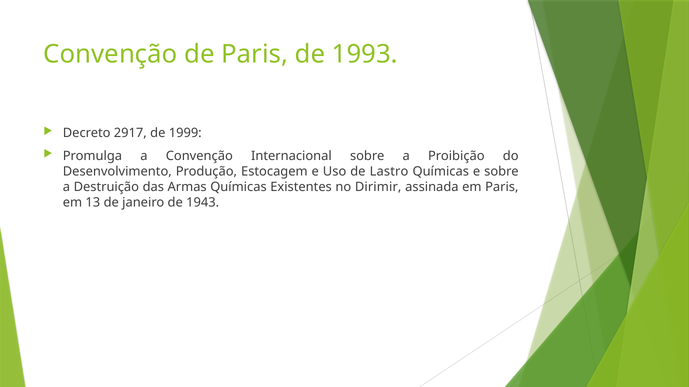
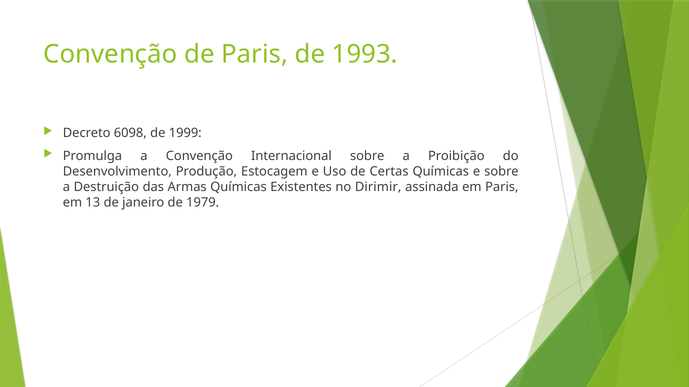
2917: 2917 -> 6098
Lastro: Lastro -> Certas
1943: 1943 -> 1979
